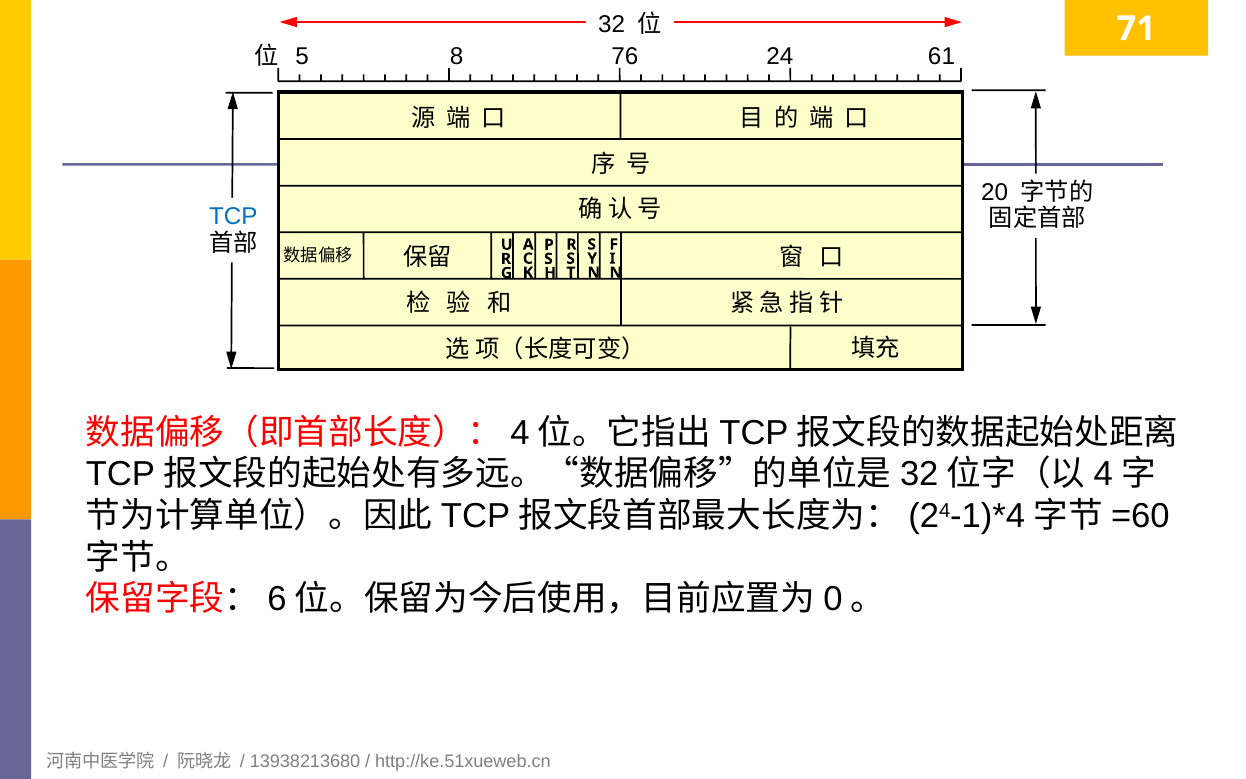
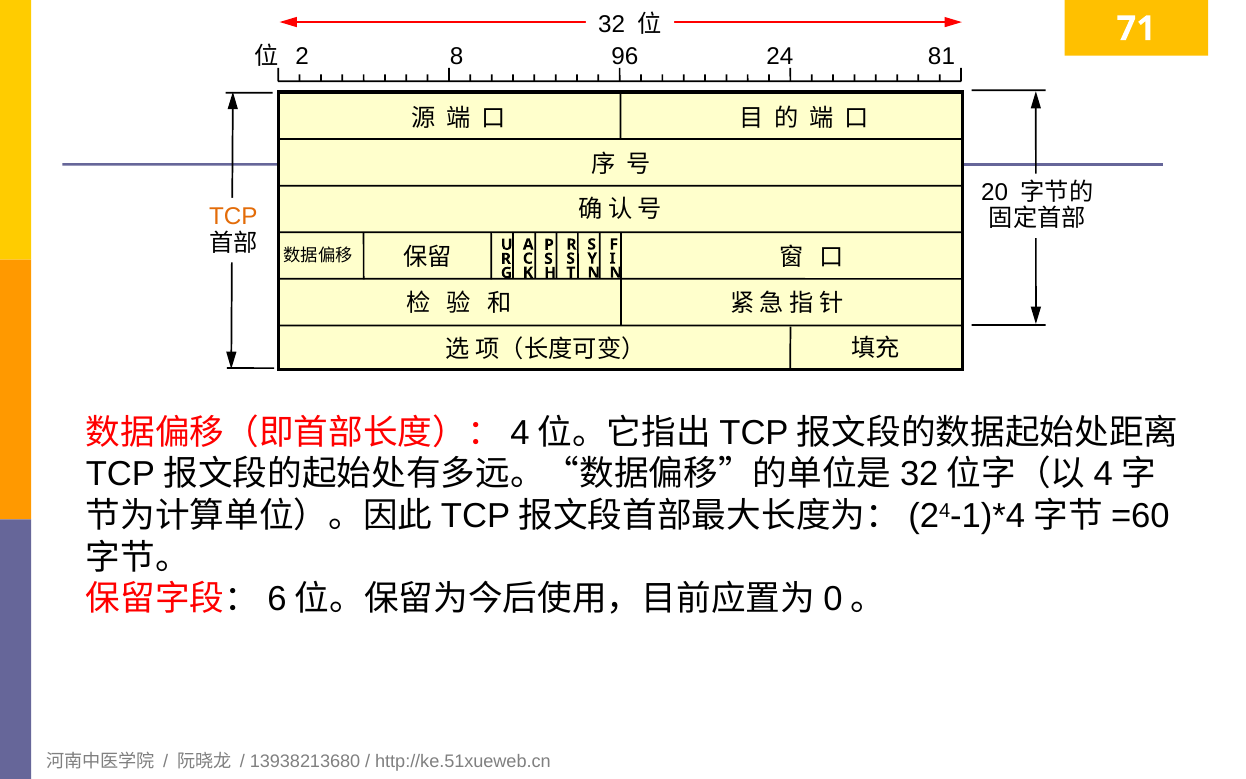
5: 5 -> 2
76: 76 -> 96
61: 61 -> 81
TCP colour: blue -> orange
